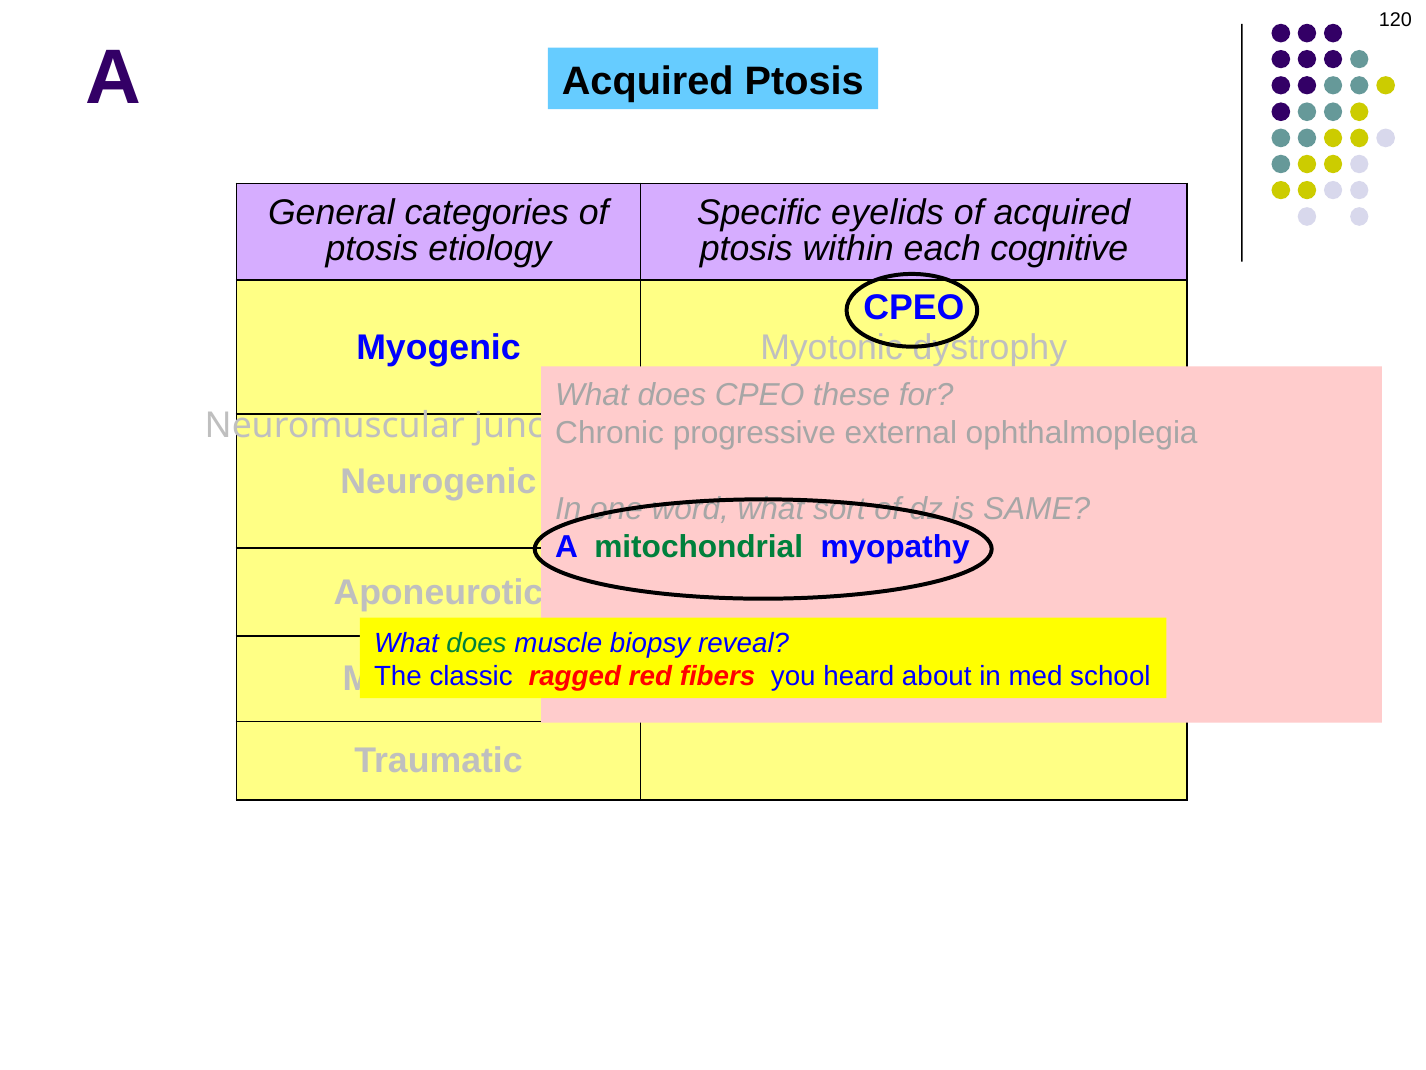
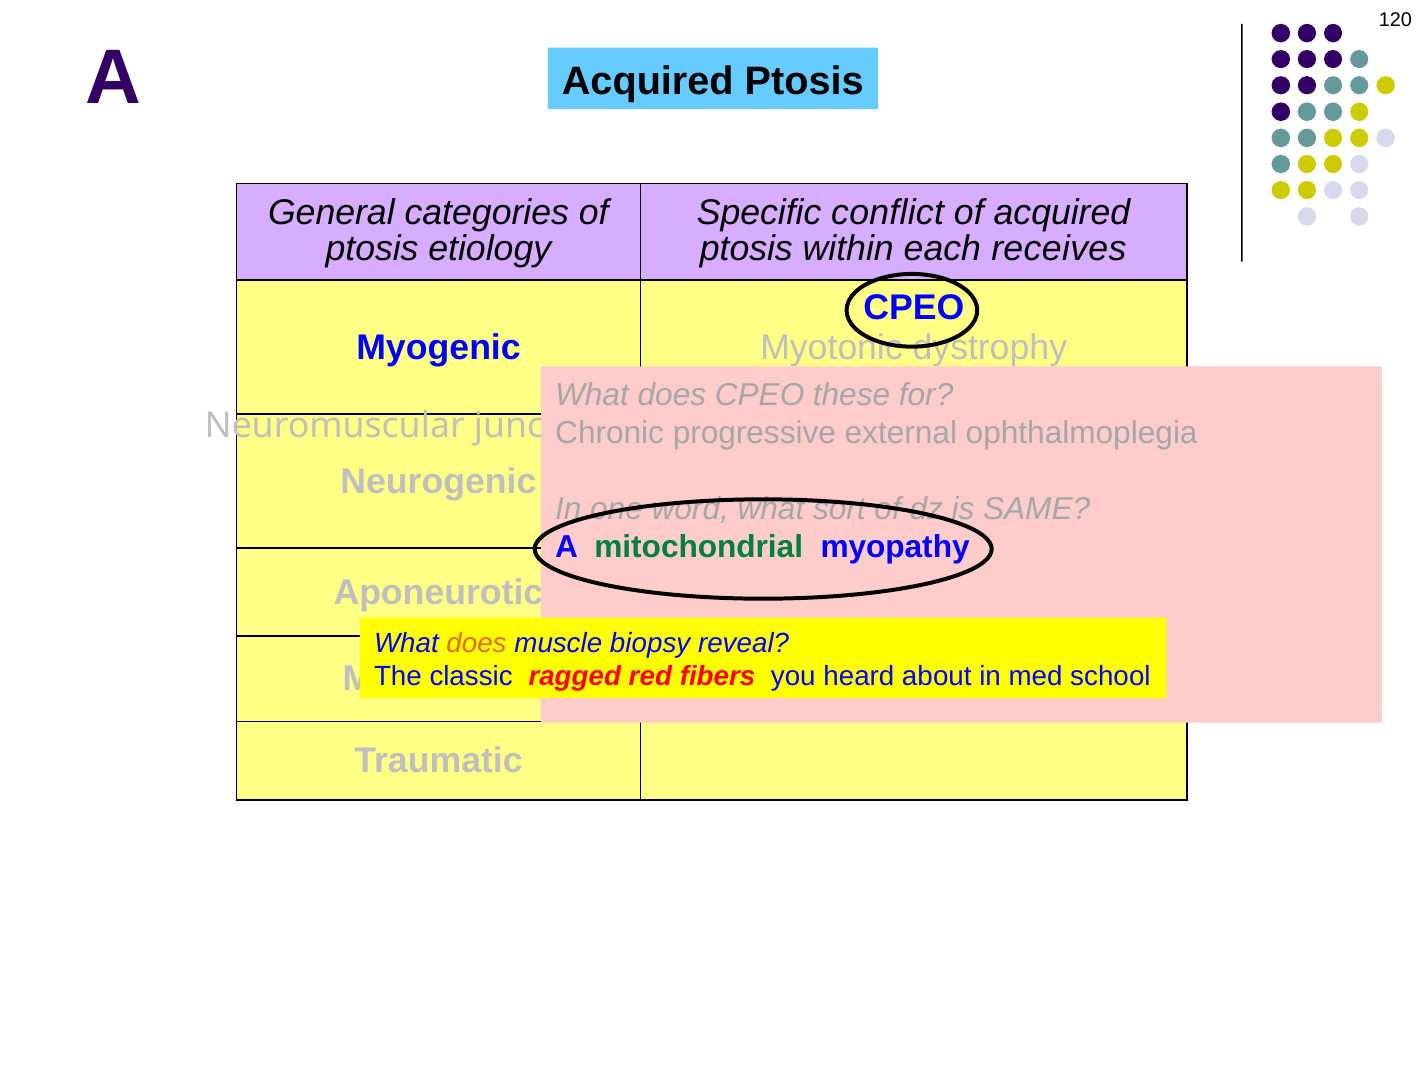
eyelids: eyelids -> conflict
cognitive: cognitive -> receives
does at (476, 643) colour: green -> orange
